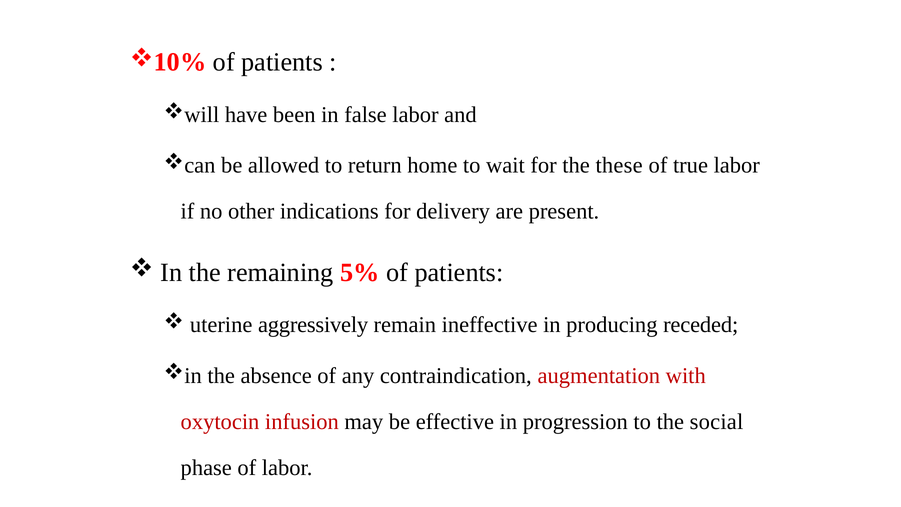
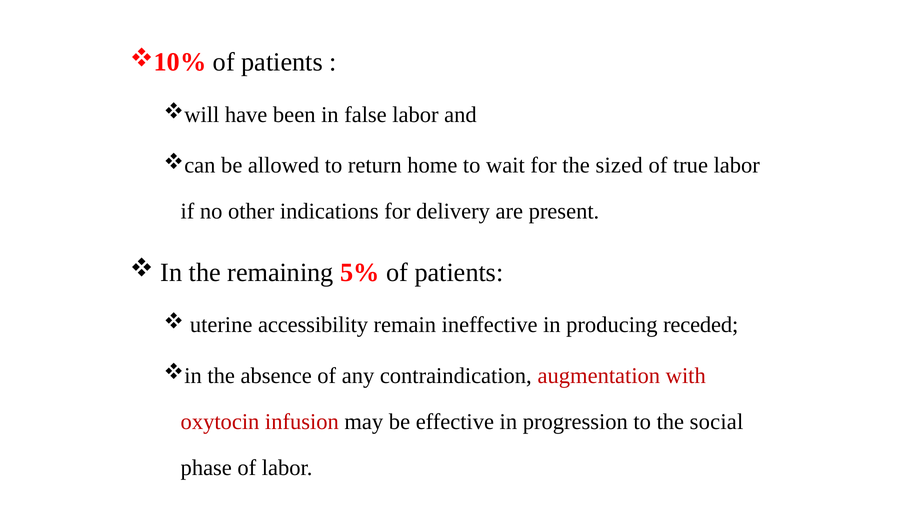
these: these -> sized
aggressively: aggressively -> accessibility
